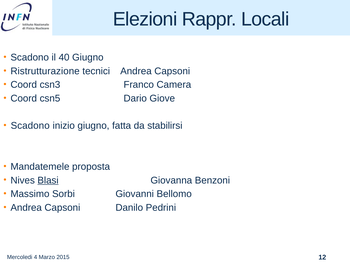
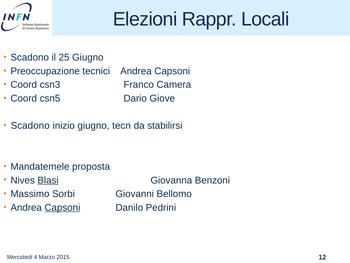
40: 40 -> 25
Ristrutturazione: Ristrutturazione -> Preoccupazione
fatta: fatta -> tecn
Capsoni at (62, 207) underline: none -> present
